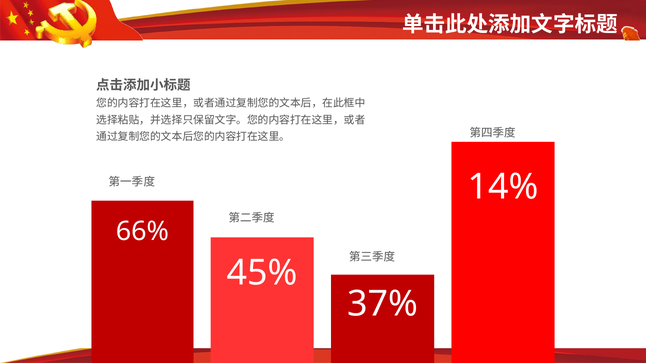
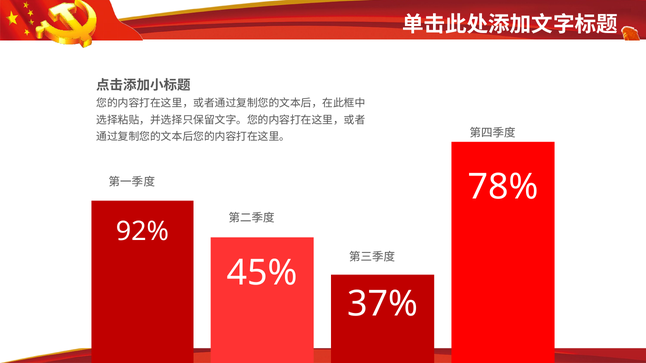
14%: 14% -> 78%
66%: 66% -> 92%
